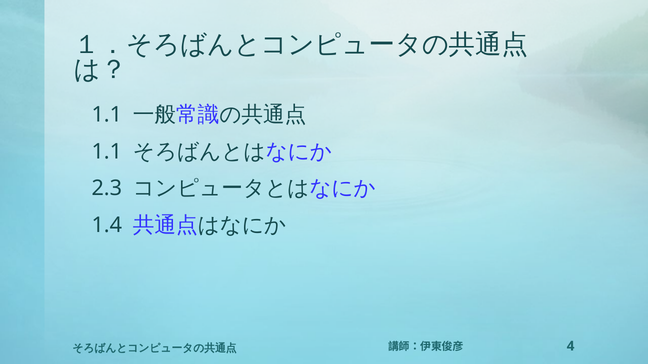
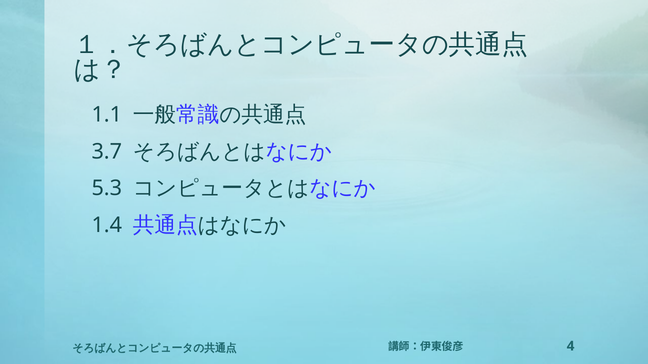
1.1 at (107, 152): 1.1 -> 3.7
2.3: 2.3 -> 5.3
